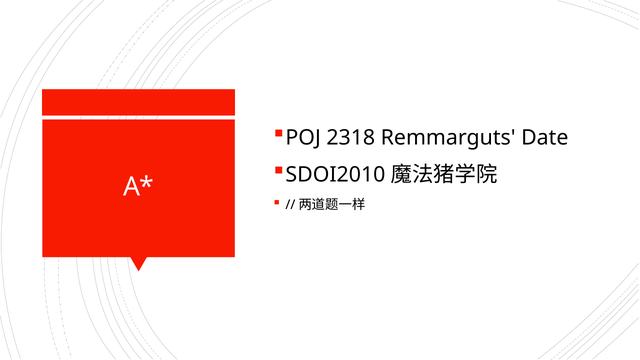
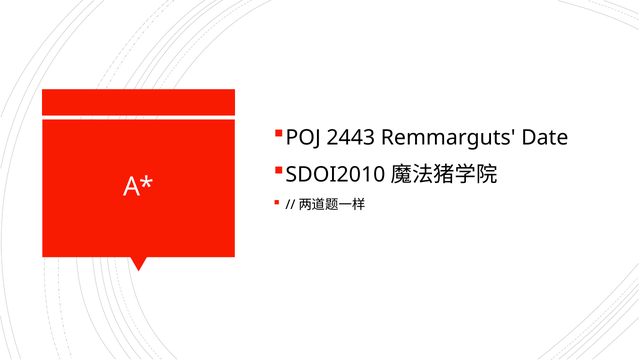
2318: 2318 -> 2443
